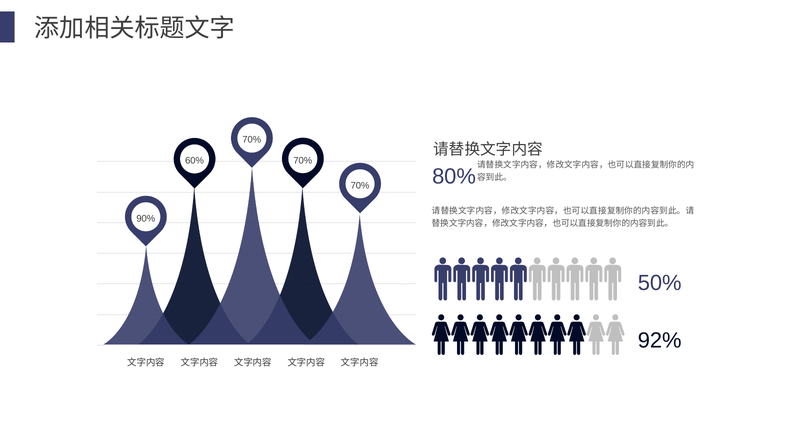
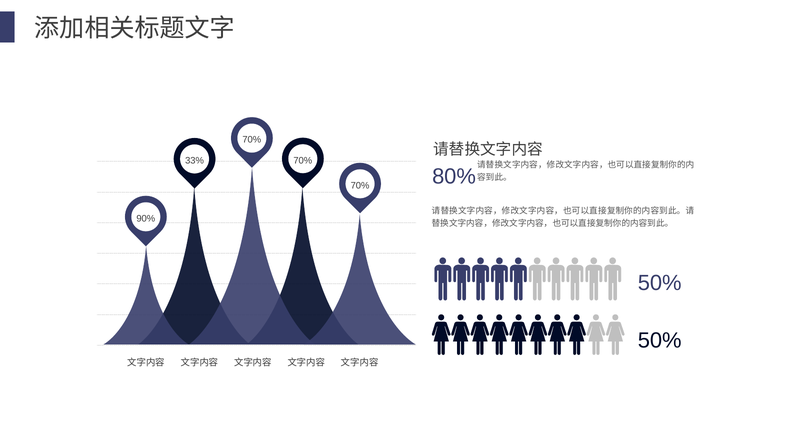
60%: 60% -> 33%
92% at (660, 340): 92% -> 50%
